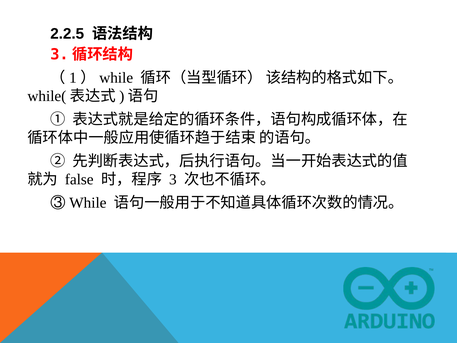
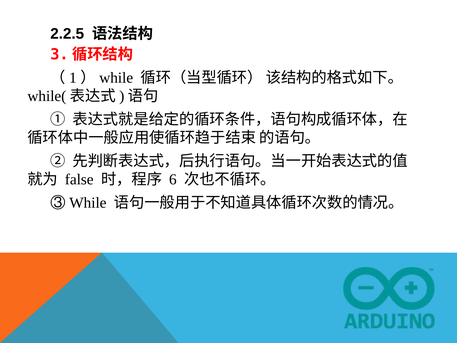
3: 3 -> 6
